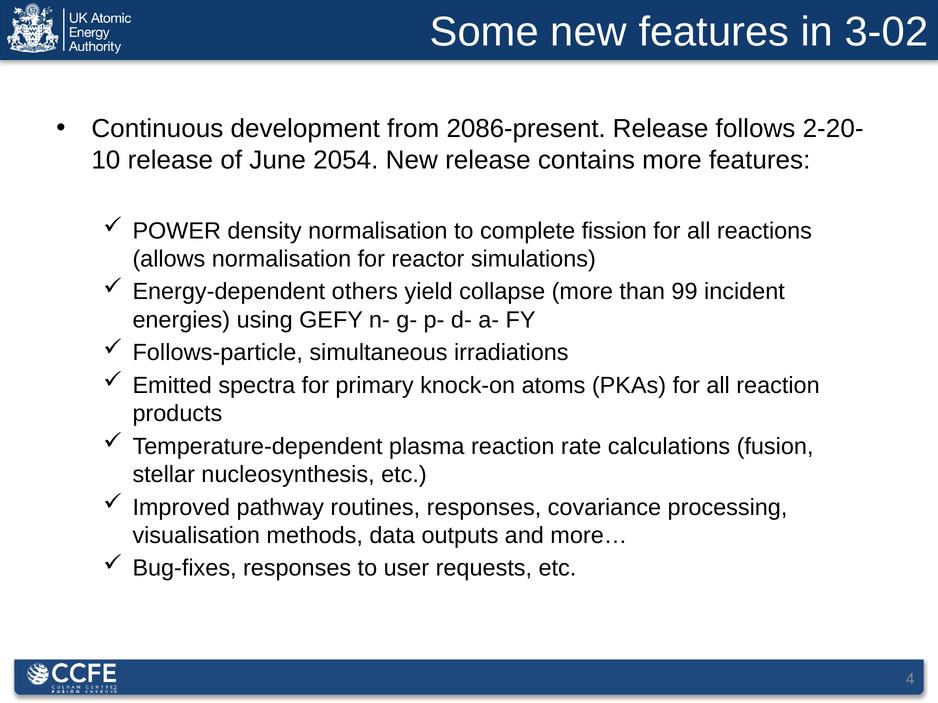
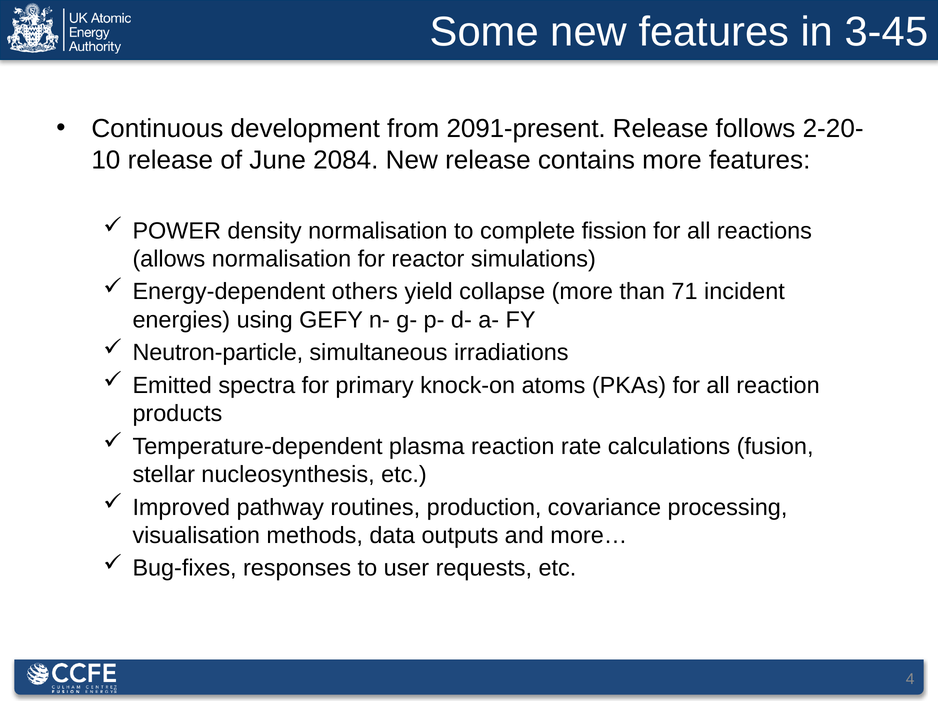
3-02: 3-02 -> 3-45
2086-present: 2086-present -> 2091-present
2054: 2054 -> 2084
99: 99 -> 71
Follows-particle: Follows-particle -> Neutron-particle
routines responses: responses -> production
